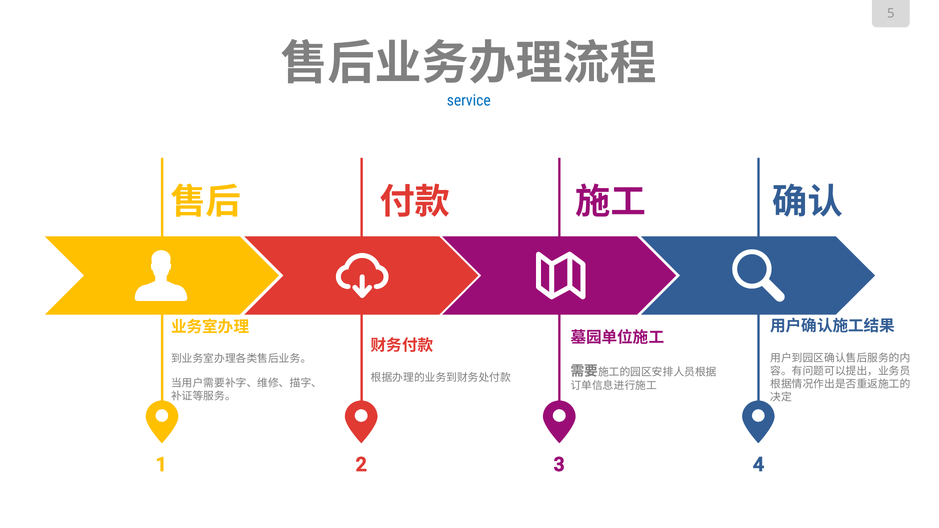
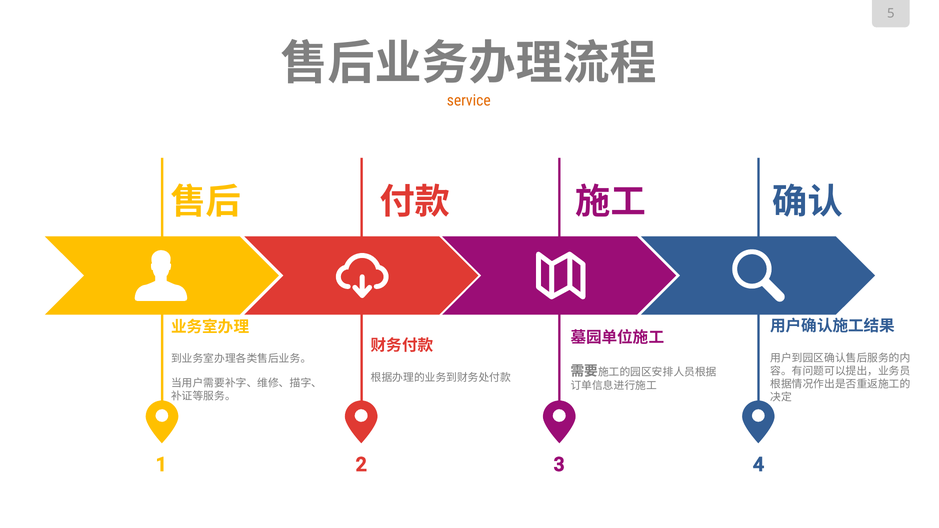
service colour: blue -> orange
